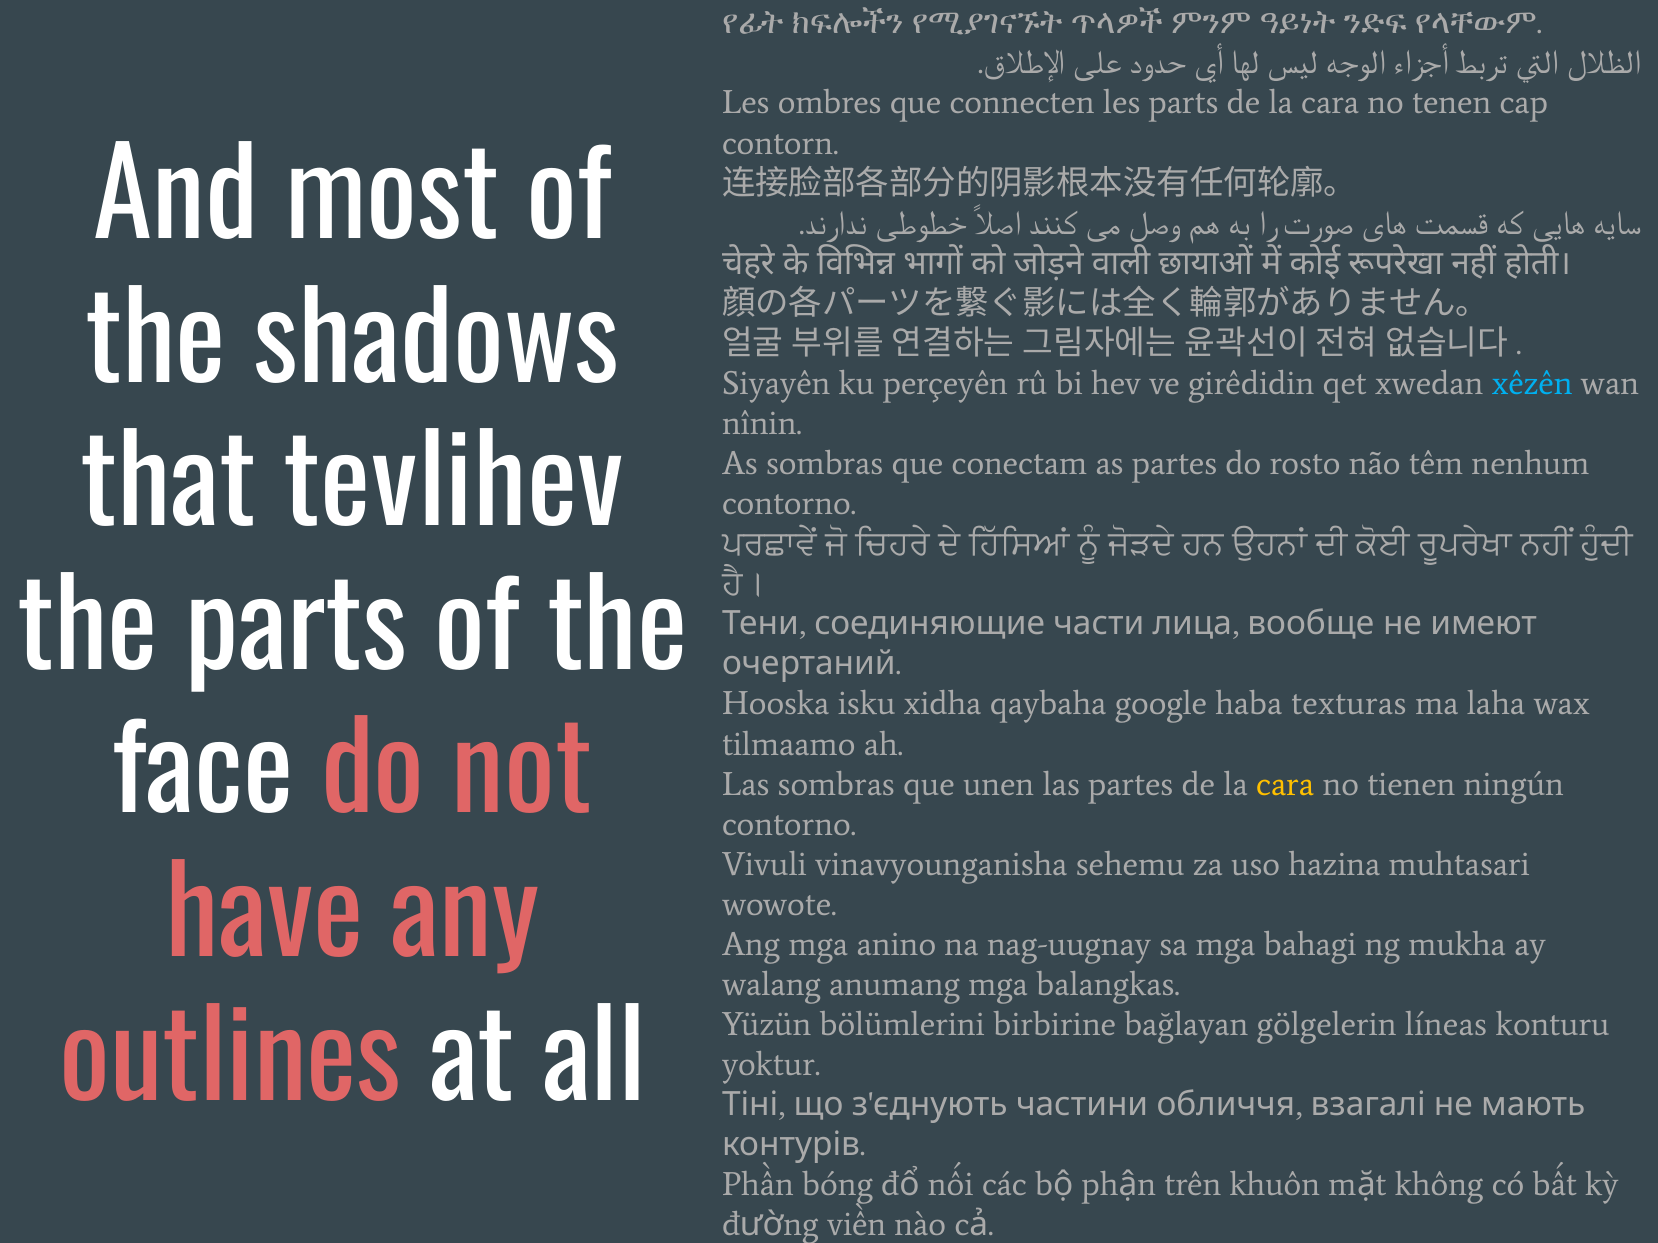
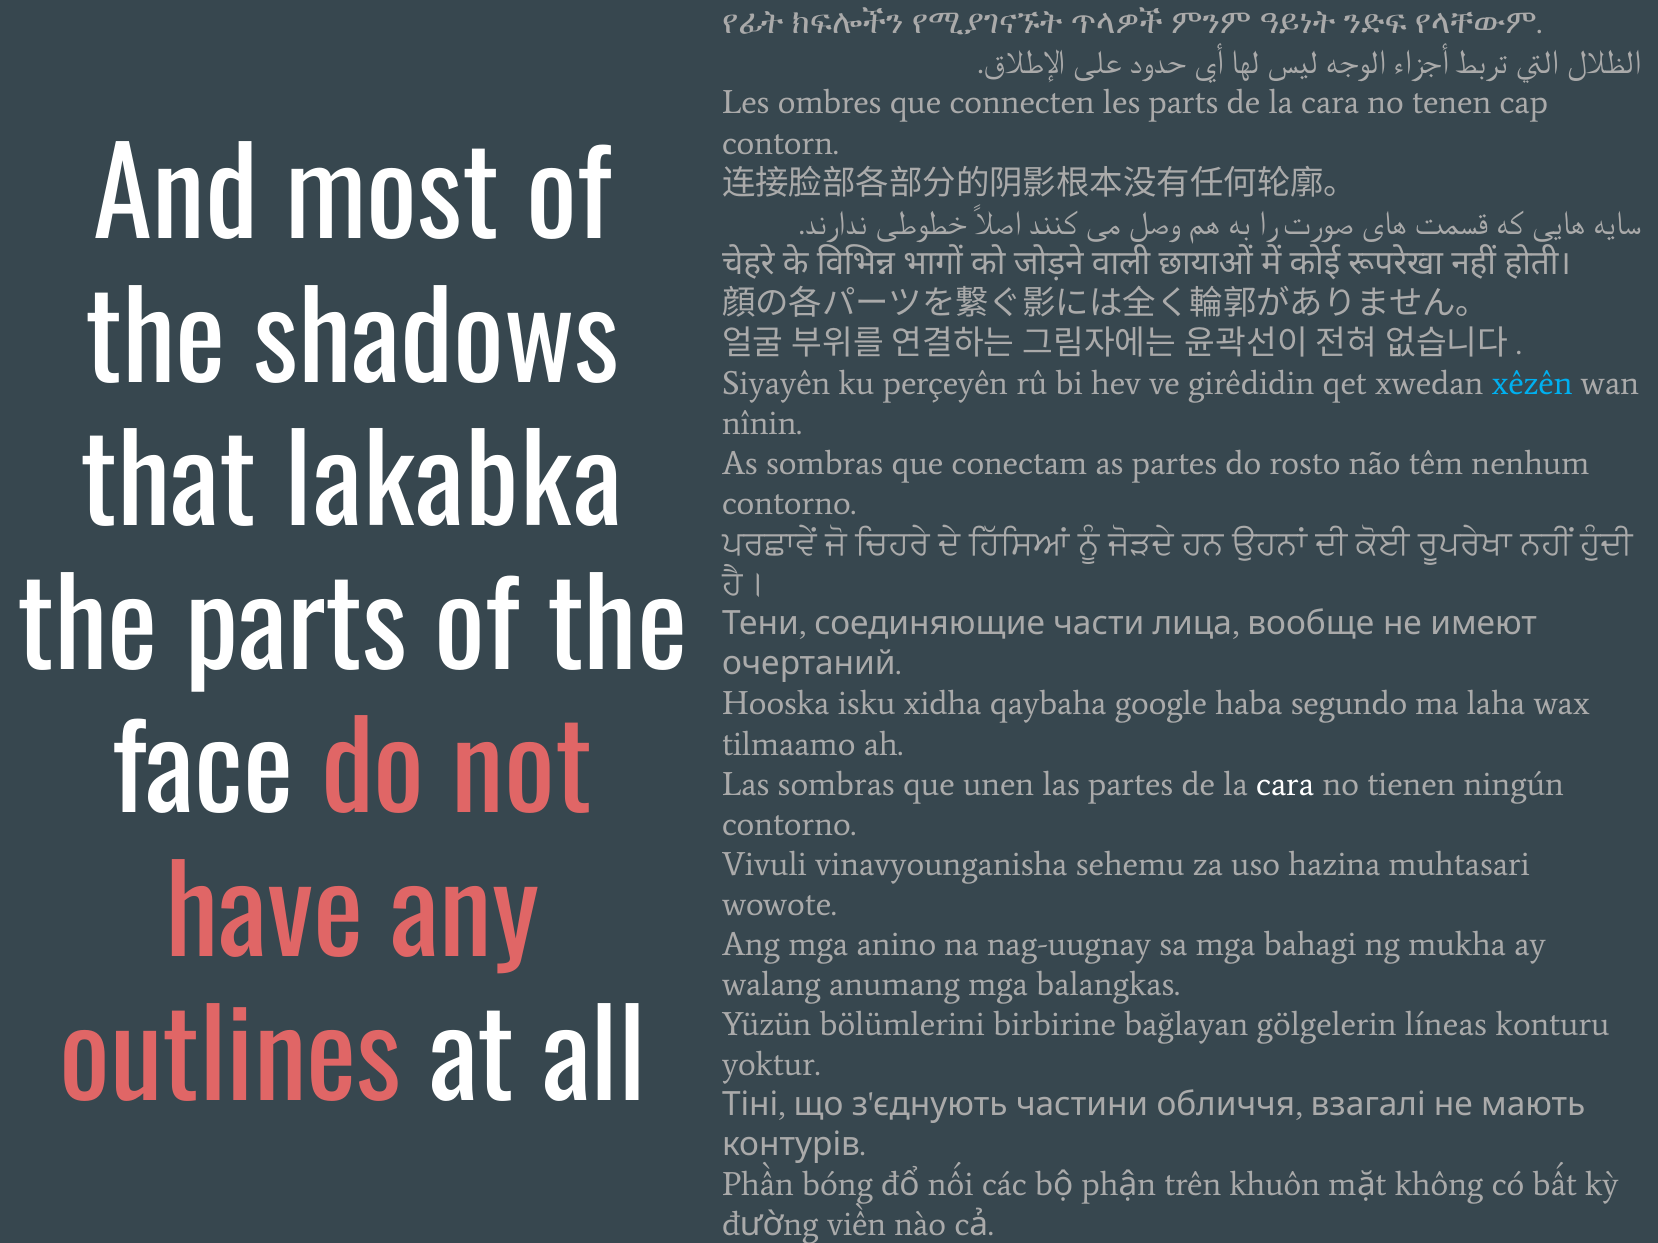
tevlihev: tevlihev -> lakabka
texturas: texturas -> segundo
cara at (1285, 784) colour: yellow -> white
